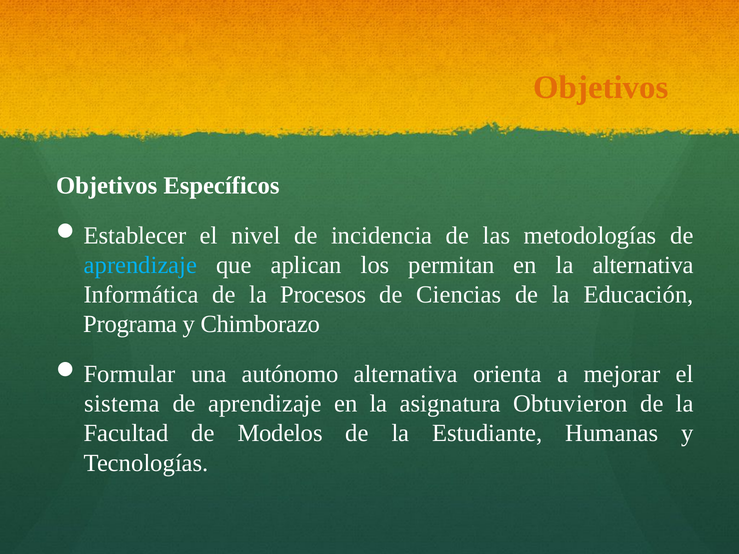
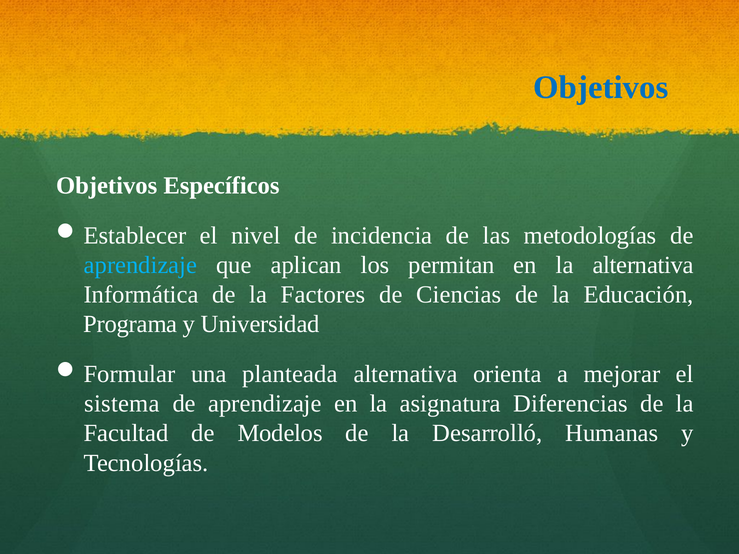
Objetivos at (601, 87) colour: orange -> blue
Procesos: Procesos -> Factores
Chimborazo: Chimborazo -> Universidad
autónomo: autónomo -> planteada
Obtuvieron: Obtuvieron -> Diferencias
Estudiante: Estudiante -> Desarrolló
